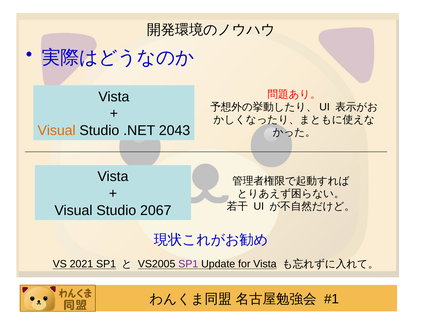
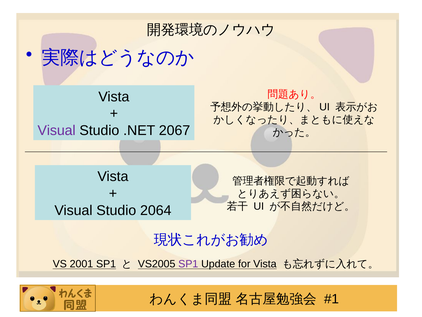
Visual at (57, 130) colour: orange -> purple
2043: 2043 -> 2067
2067: 2067 -> 2064
2021: 2021 -> 2001
